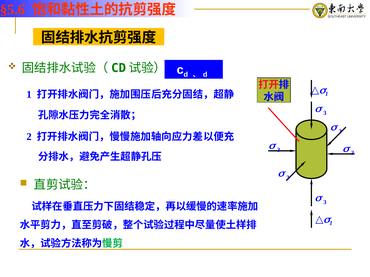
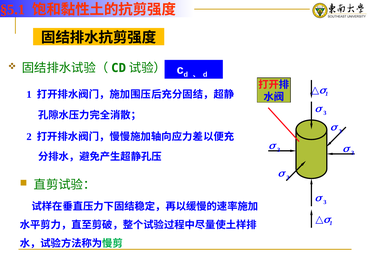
§5.6: §5.6 -> §5.1
